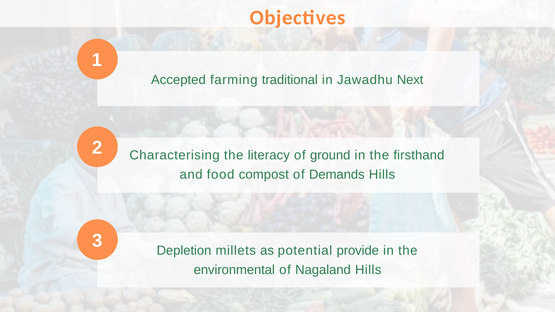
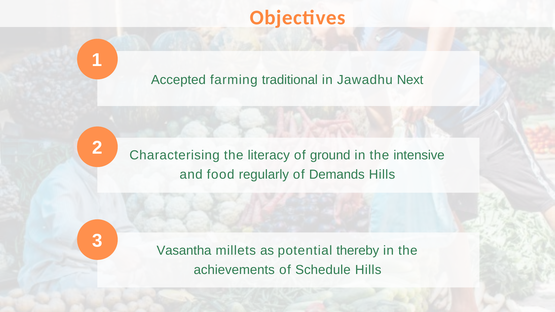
firsthand: firsthand -> intensive
compost: compost -> regularly
Depletion: Depletion -> Vasantha
provide: provide -> thereby
environmental: environmental -> achievements
Nagaland: Nagaland -> Schedule
